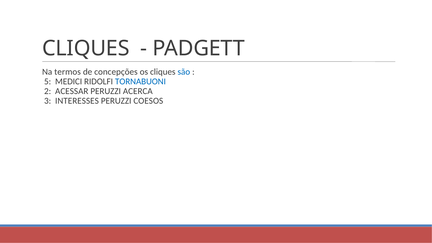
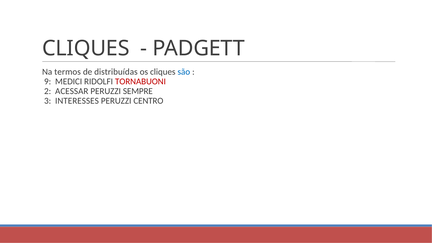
concepções: concepções -> distribuídas
5: 5 -> 9
TORNABUONI colour: blue -> red
ACERCA: ACERCA -> SEMPRE
COESOS: COESOS -> CENTRO
